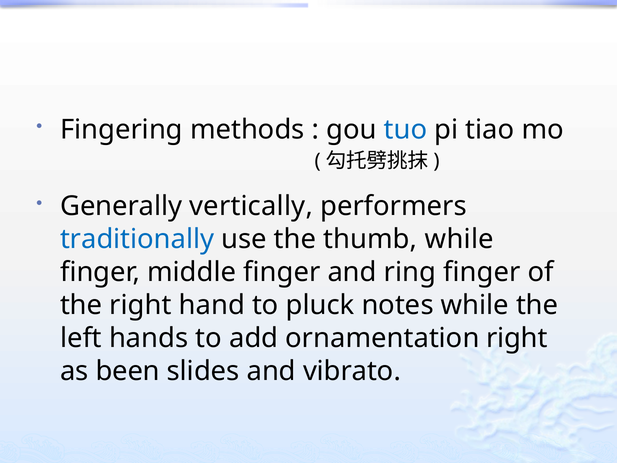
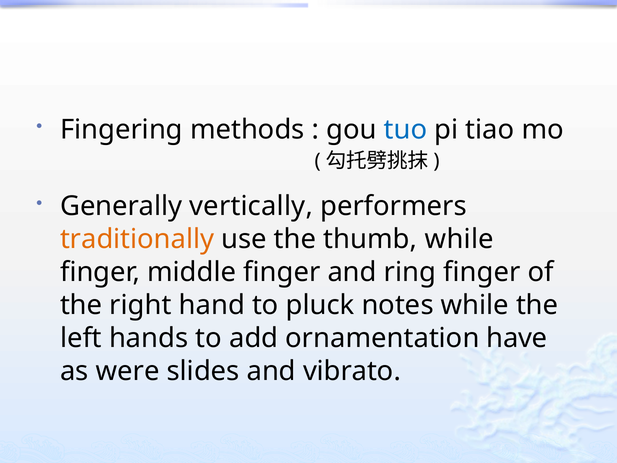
traditionally colour: blue -> orange
ornamentation right: right -> have
been: been -> were
